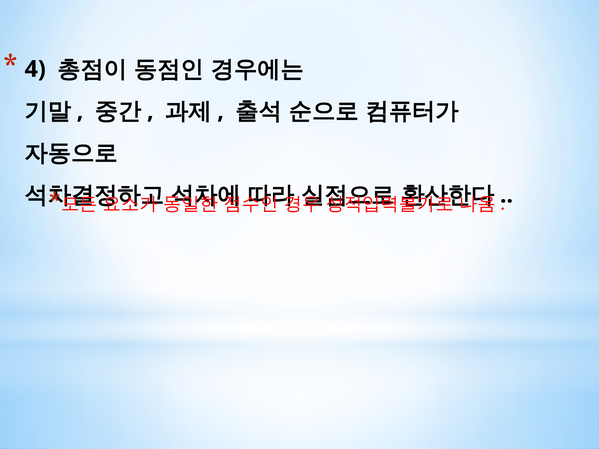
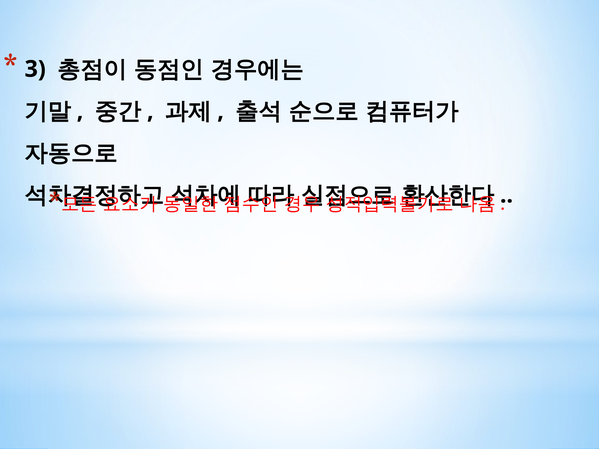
4: 4 -> 3
